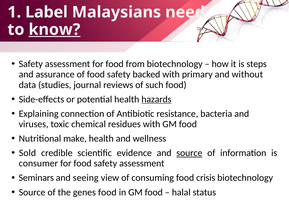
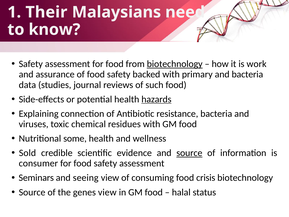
Label: Label -> Their
know underline: present -> none
biotechnology at (175, 64) underline: none -> present
steps: steps -> work
and without: without -> bacteria
make: make -> some
genes food: food -> view
